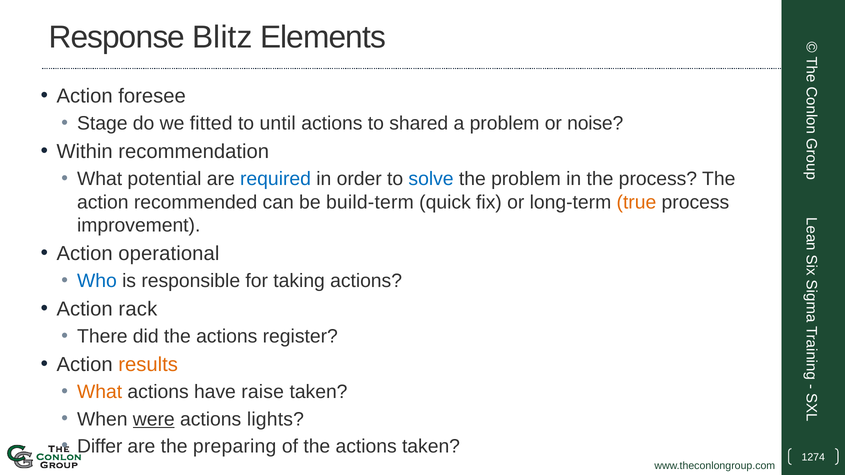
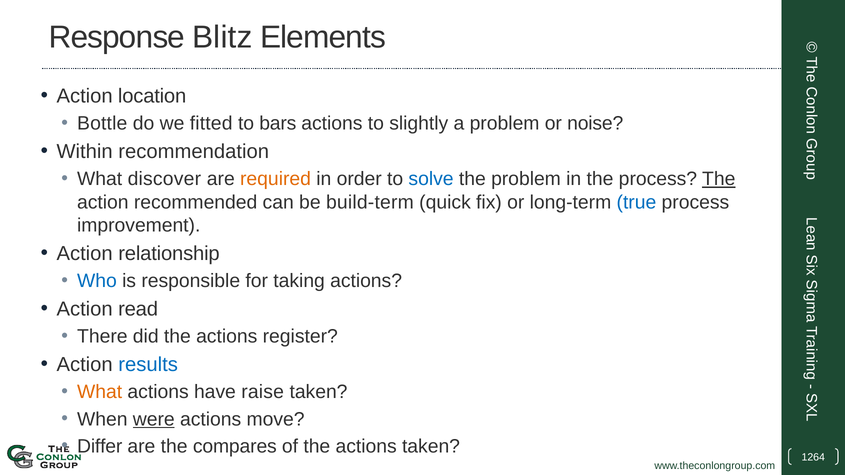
foresee: foresee -> location
Stage: Stage -> Bottle
until: until -> bars
shared: shared -> slightly
potential: potential -> discover
required colour: blue -> orange
The at (719, 179) underline: none -> present
true colour: orange -> blue
operational: operational -> relationship
rack: rack -> read
results colour: orange -> blue
lights: lights -> move
preparing: preparing -> compares
1274: 1274 -> 1264
